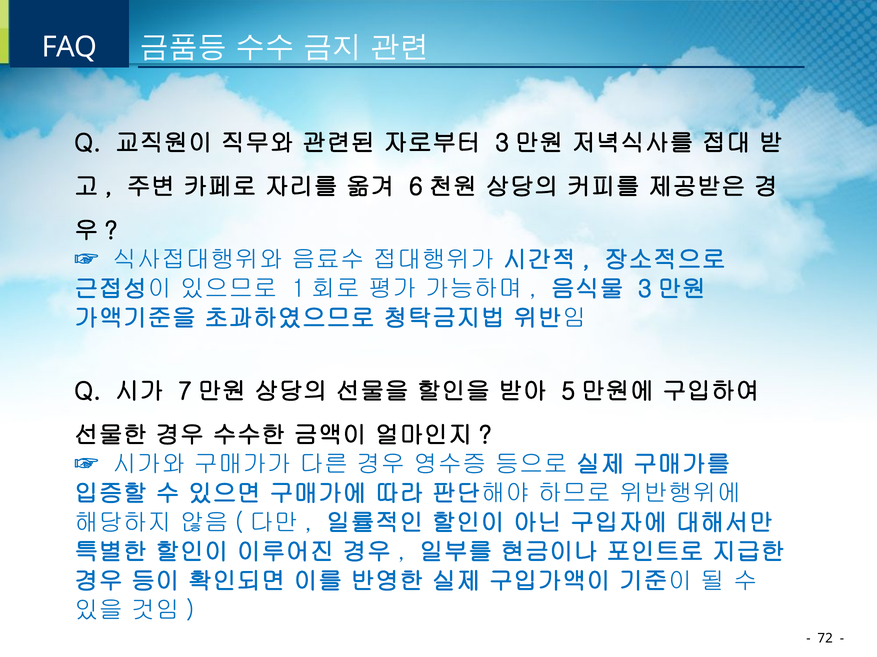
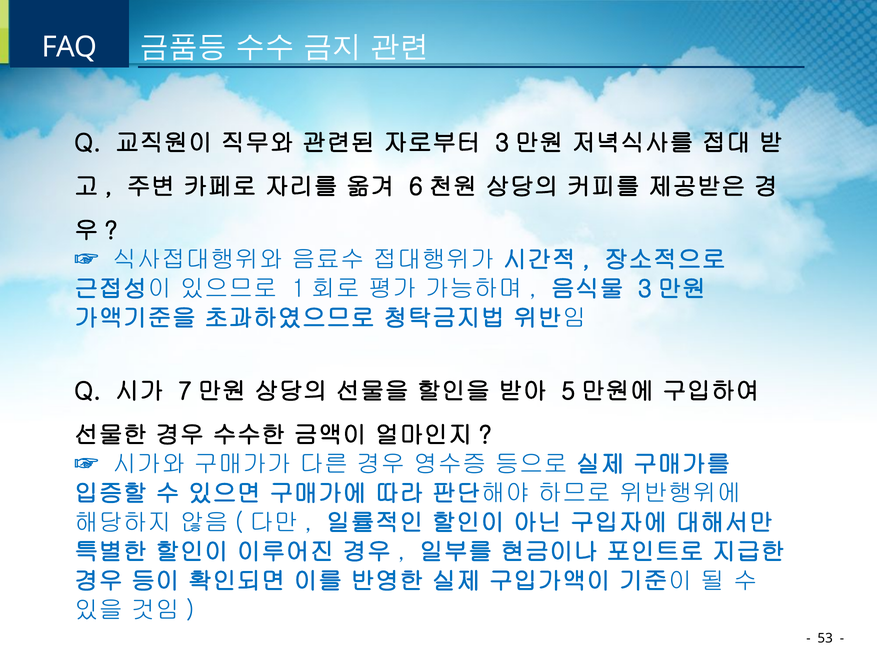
72: 72 -> 53
